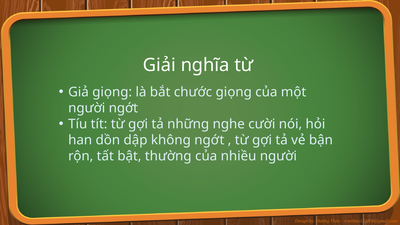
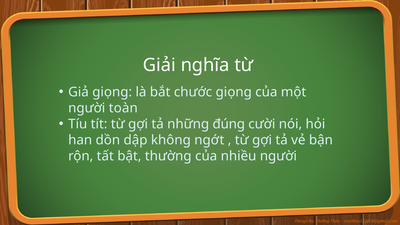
người ngớt: ngớt -> toàn
nghe: nghe -> đúng
